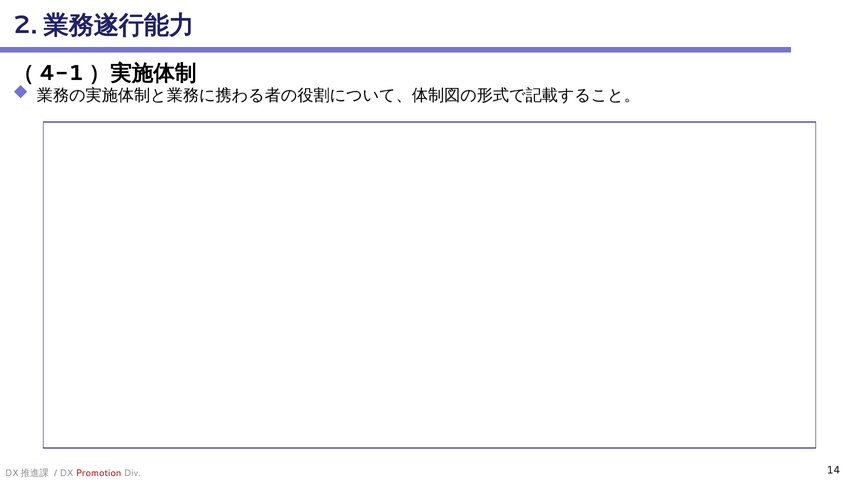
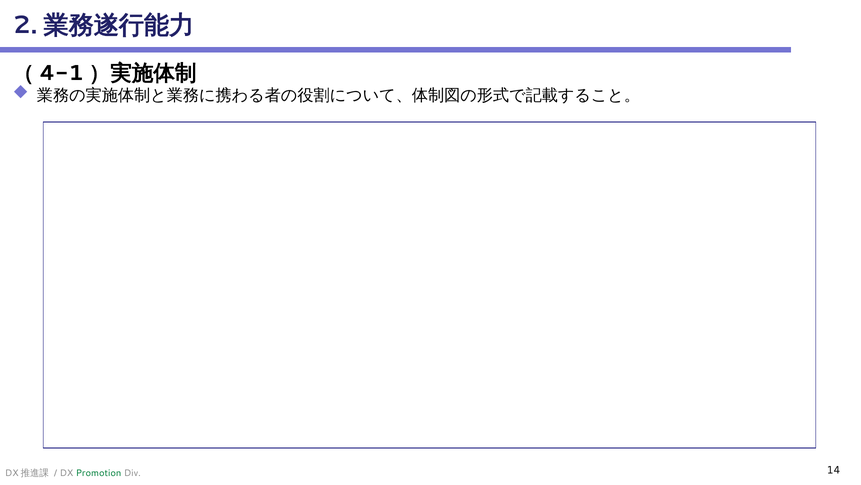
Promotion colour: red -> green
